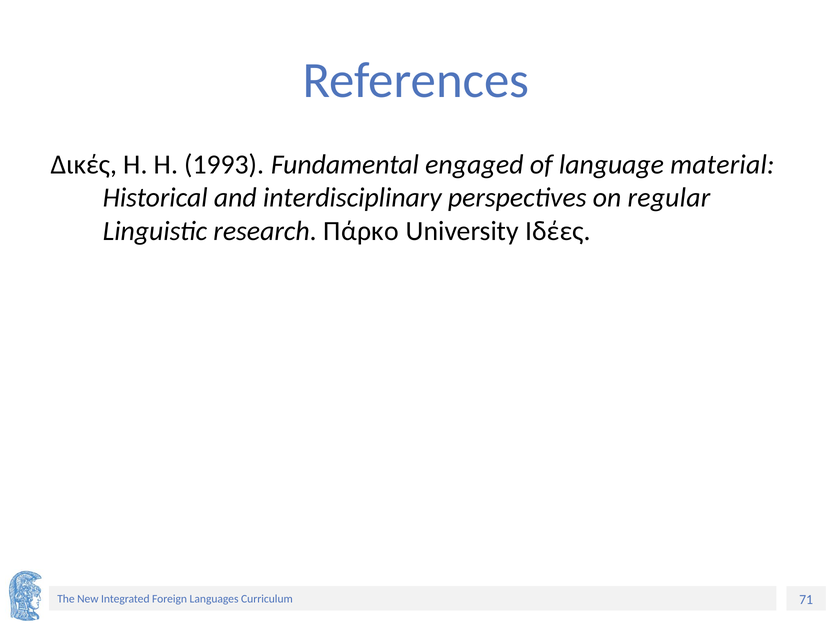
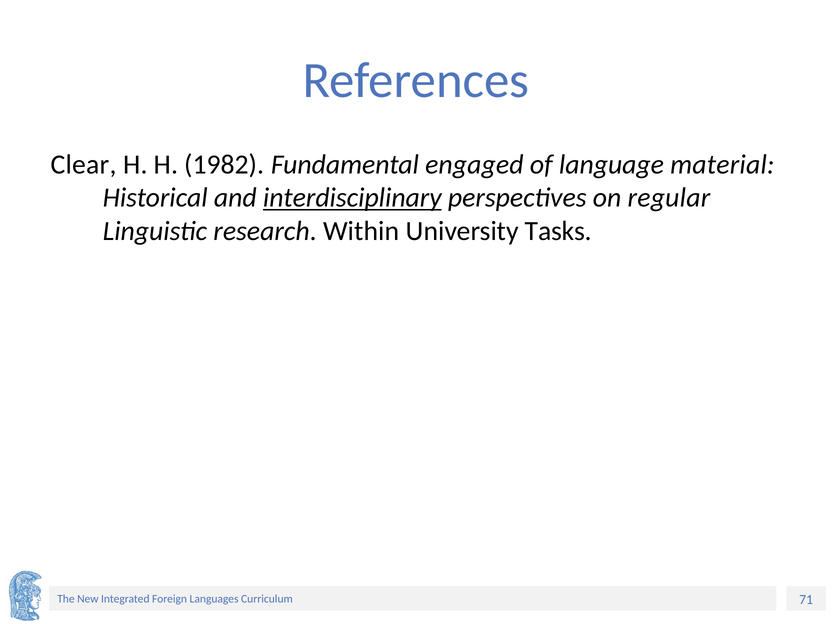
Δικές: Δικές -> Clear
1993: 1993 -> 1982
interdisciplinary underline: none -> present
Πάρκο: Πάρκο -> Within
Ιδέες: Ιδέες -> Tasks
